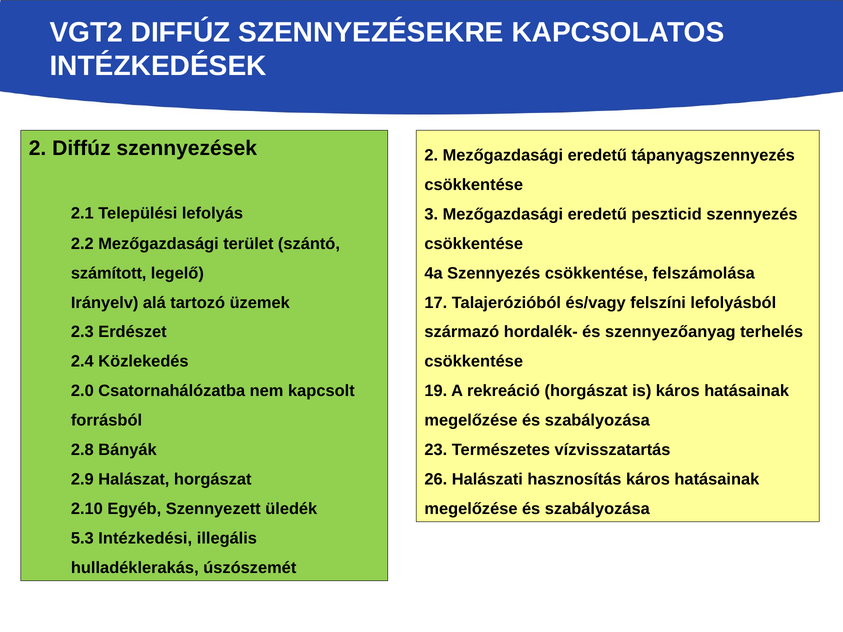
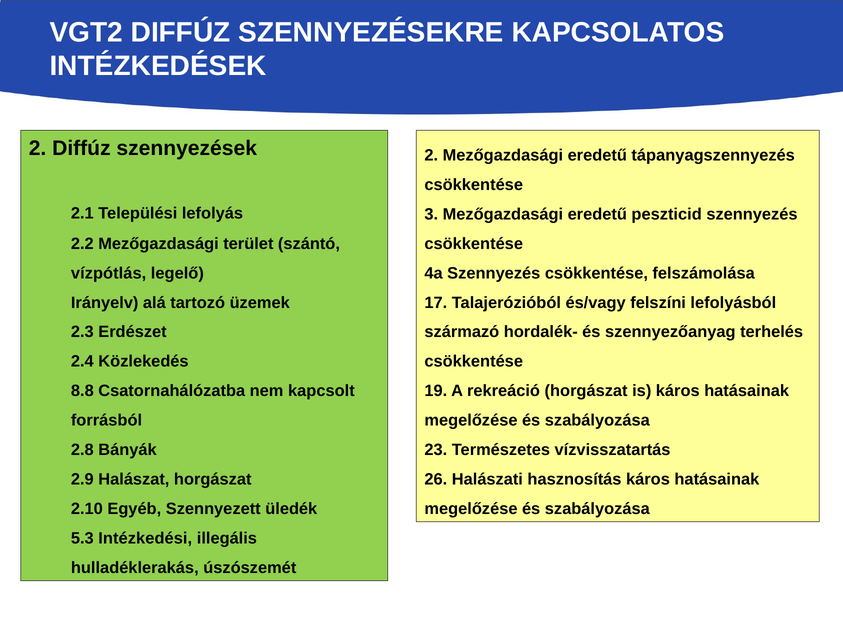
számított: számított -> vízpótlás
2.0: 2.0 -> 8.8
